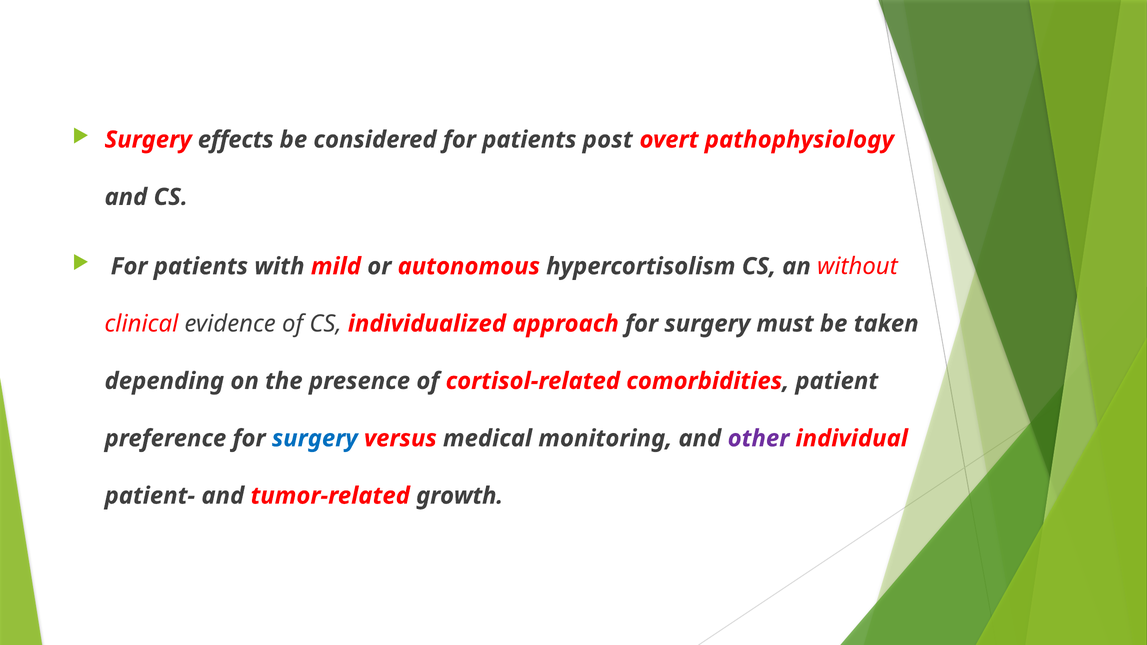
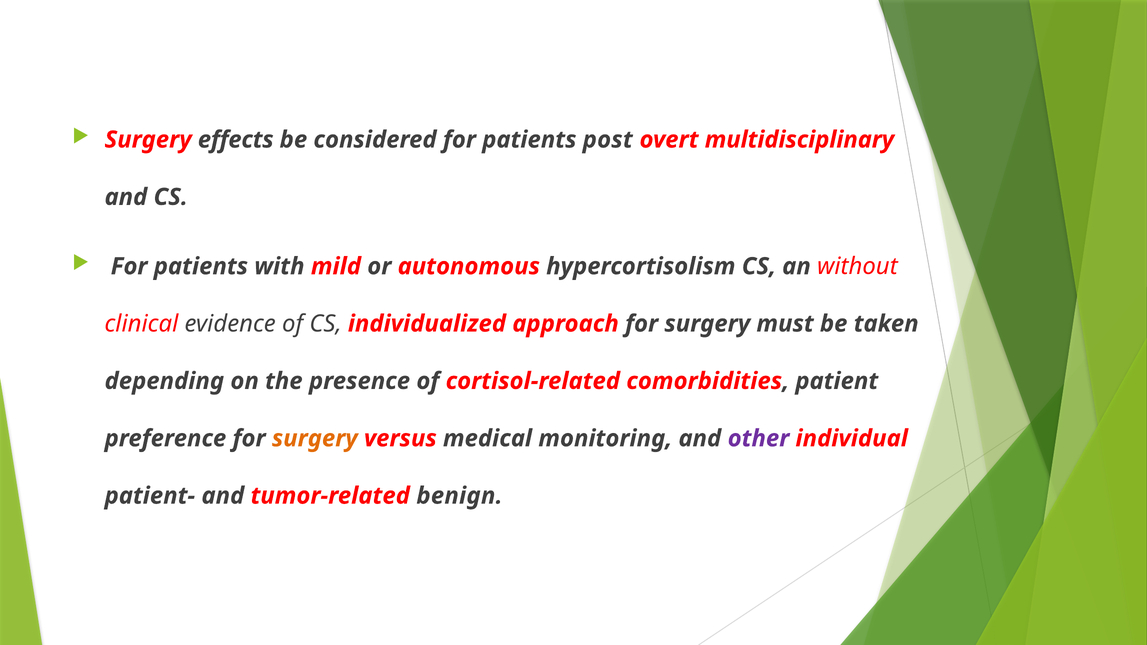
pathophysiology: pathophysiology -> multidisciplinary
surgery at (315, 439) colour: blue -> orange
growth: growth -> benign
